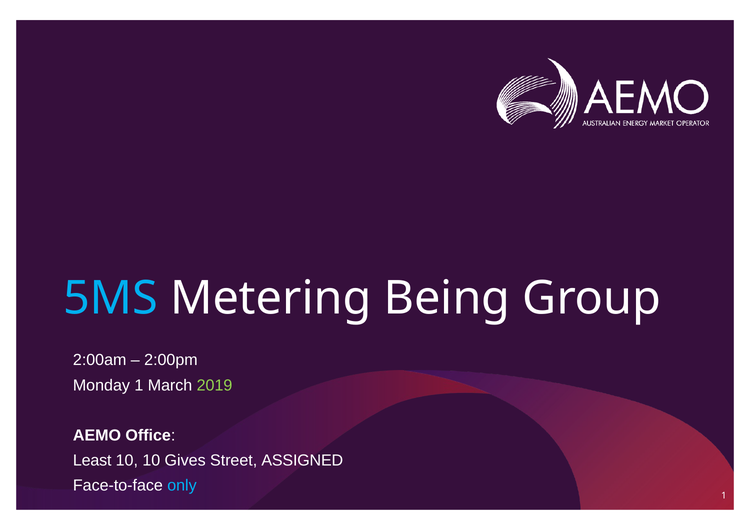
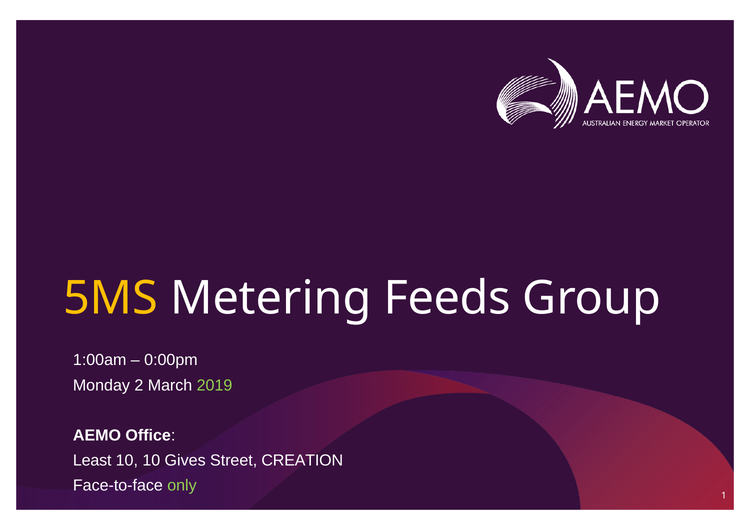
5MS colour: light blue -> yellow
Being: Being -> Feeds
2:00am: 2:00am -> 1:00am
2:00pm: 2:00pm -> 0:00pm
Monday 1: 1 -> 2
ASSIGNED: ASSIGNED -> CREATION
only colour: light blue -> light green
